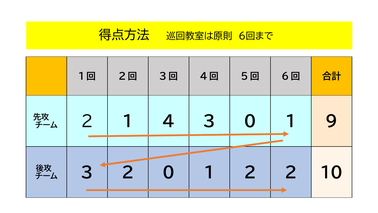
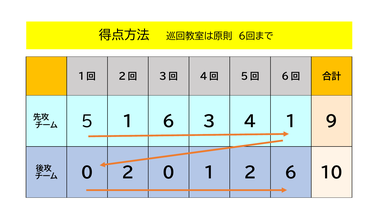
2 at (87, 122): 2 -> 5
1 4: 4 -> 6
3 0: 0 -> 4
3 at (87, 173): 3 -> 0
2 at (291, 173): 2 -> 6
